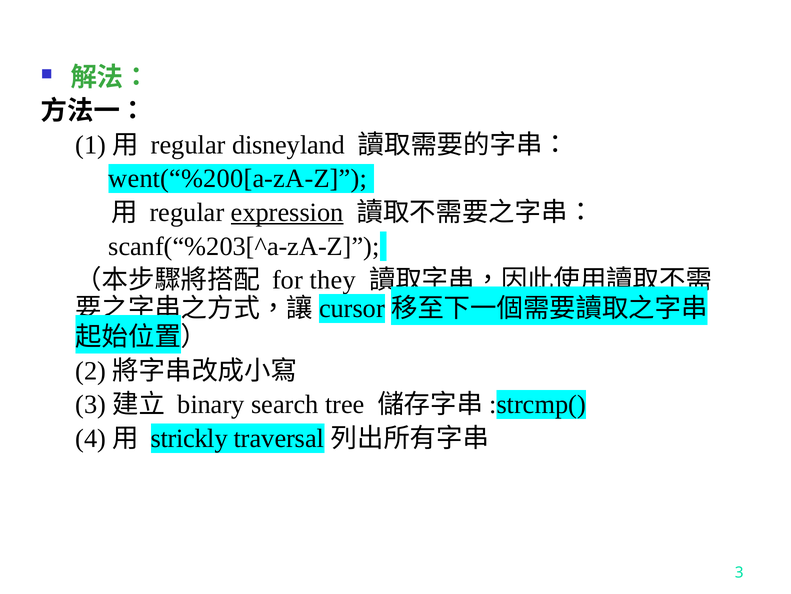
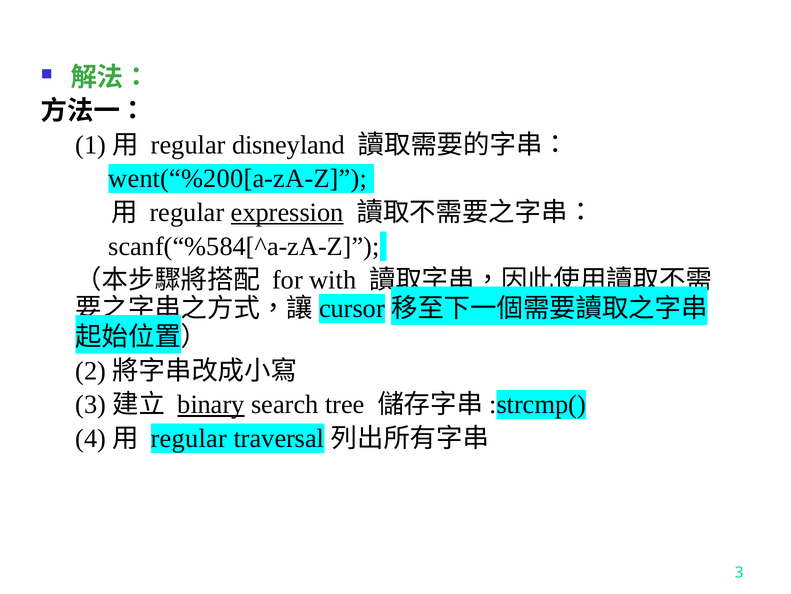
scanf(“%203[^a-zA-Z: scanf(“%203[^a-zA-Z -> scanf(“%584[^a-zA-Z
they: they -> with
binary underline: none -> present
strickly at (189, 438): strickly -> regular
